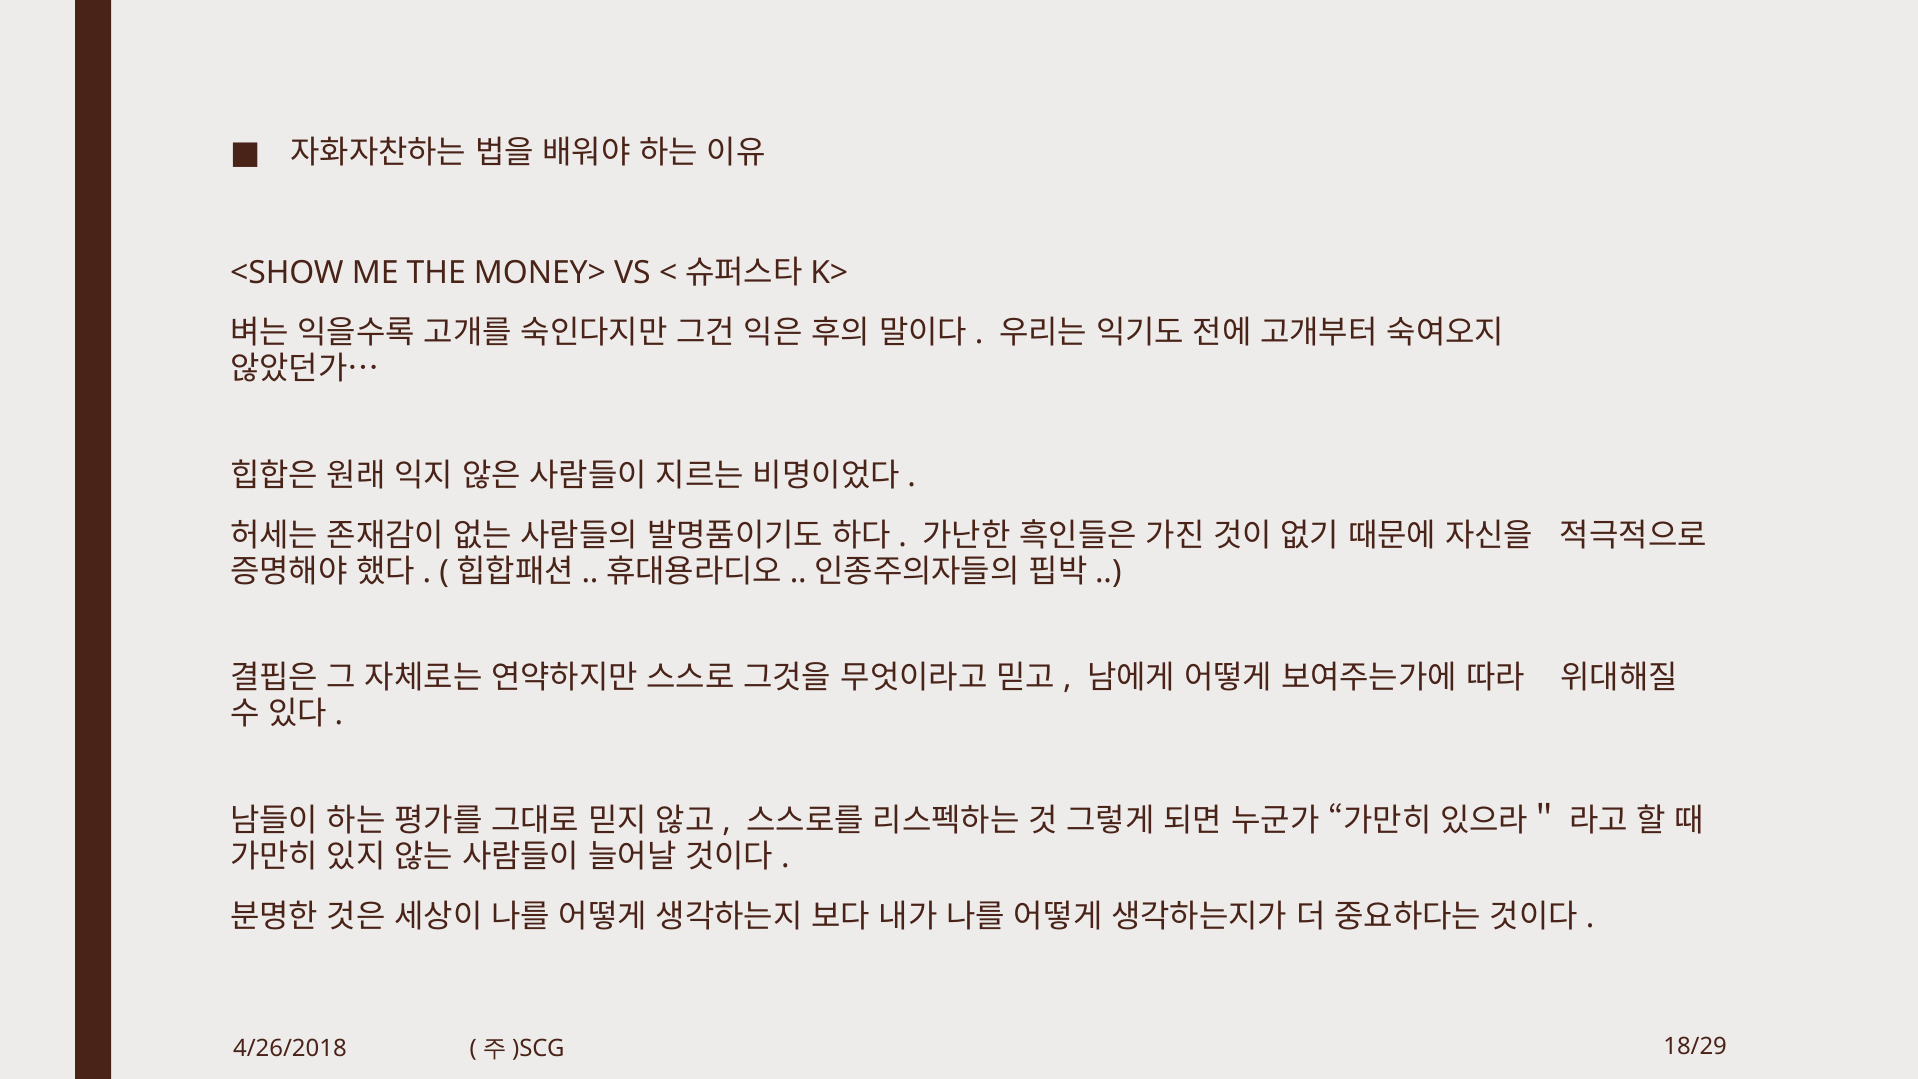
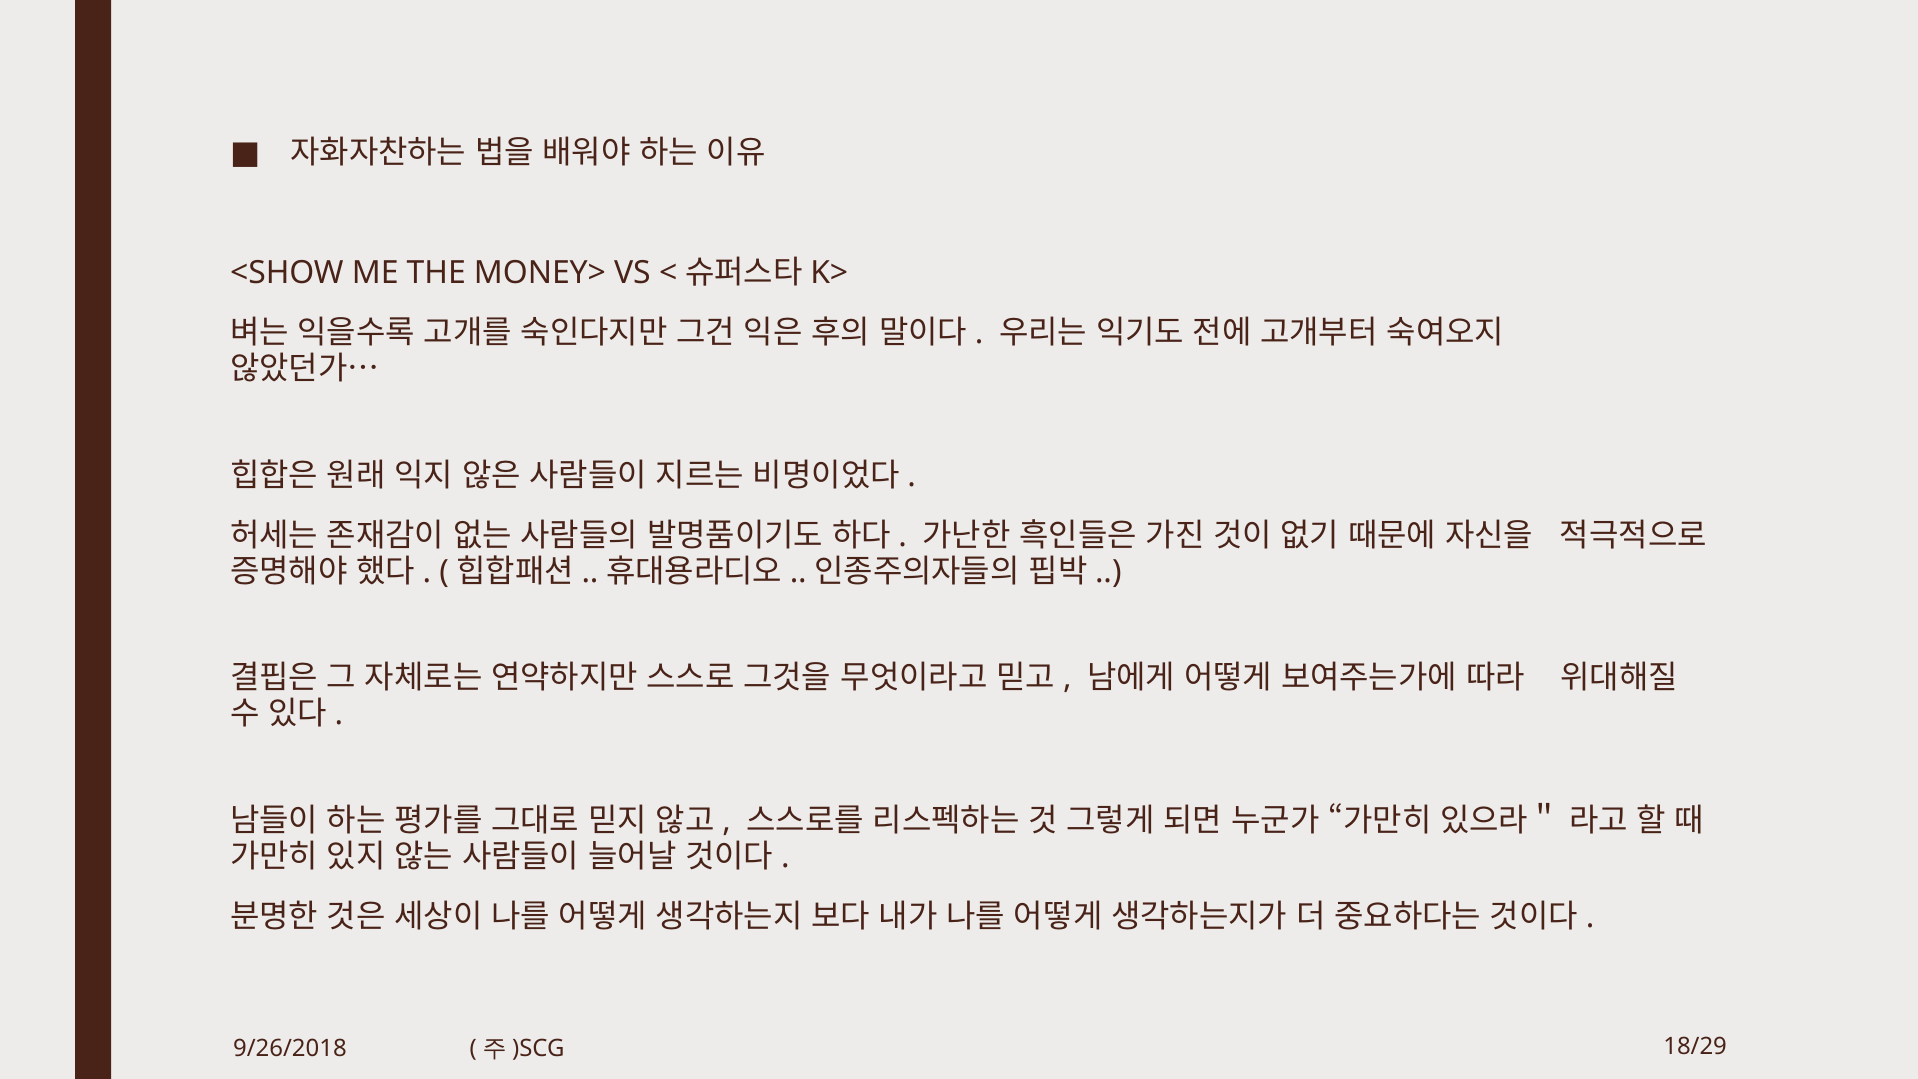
4/26/2018: 4/26/2018 -> 9/26/2018
